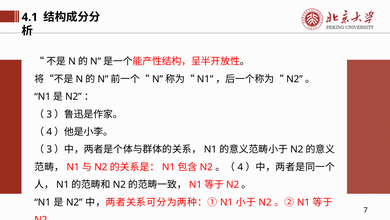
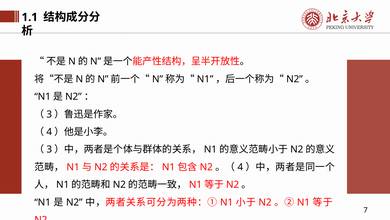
4.1: 4.1 -> 1.1
